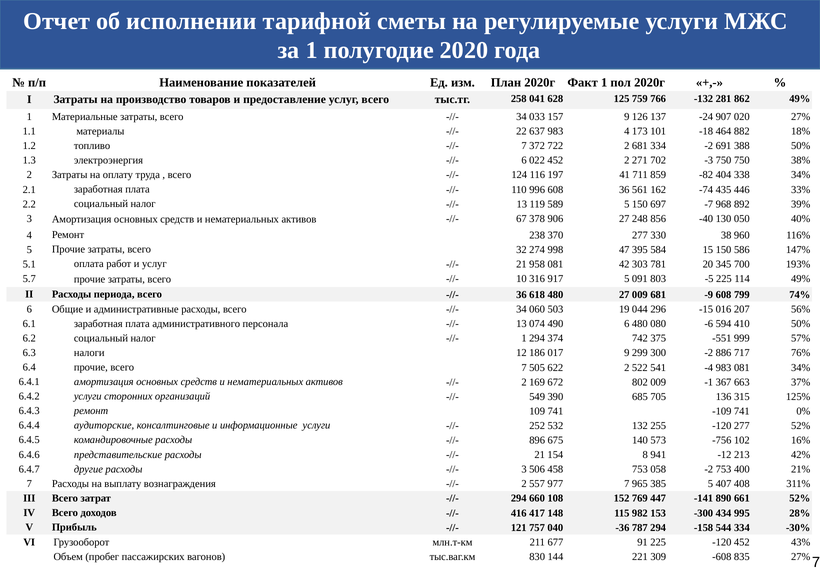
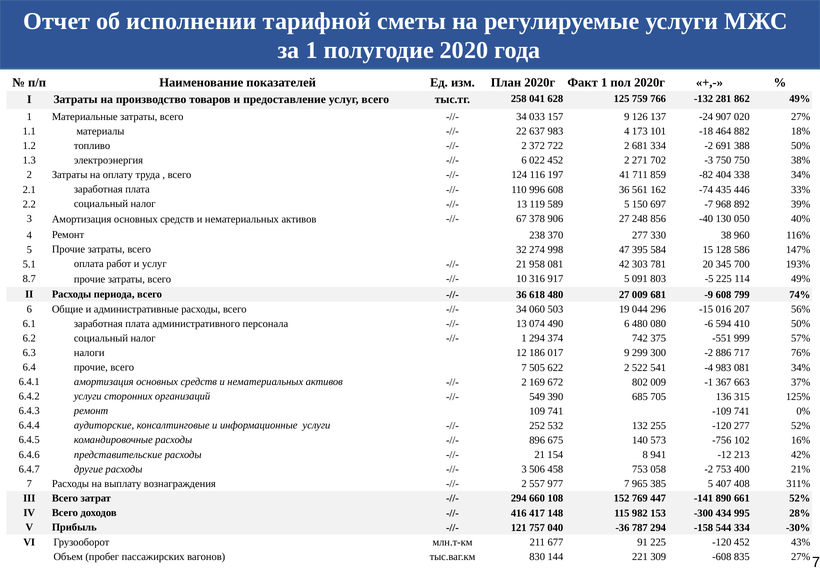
7 at (524, 146): 7 -> 2
15 150: 150 -> 128
5.7: 5.7 -> 8.7
